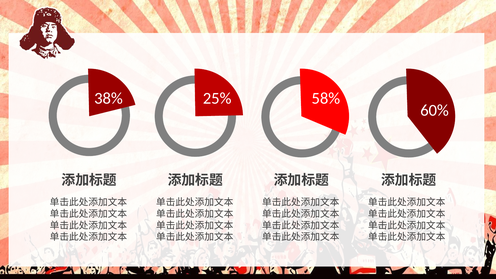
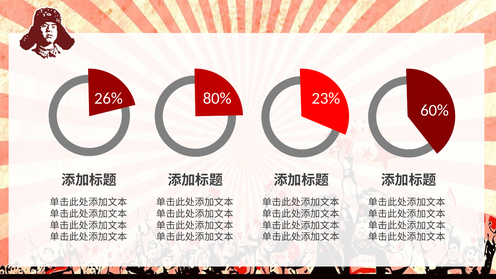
38%: 38% -> 26%
25%: 25% -> 80%
58%: 58% -> 23%
